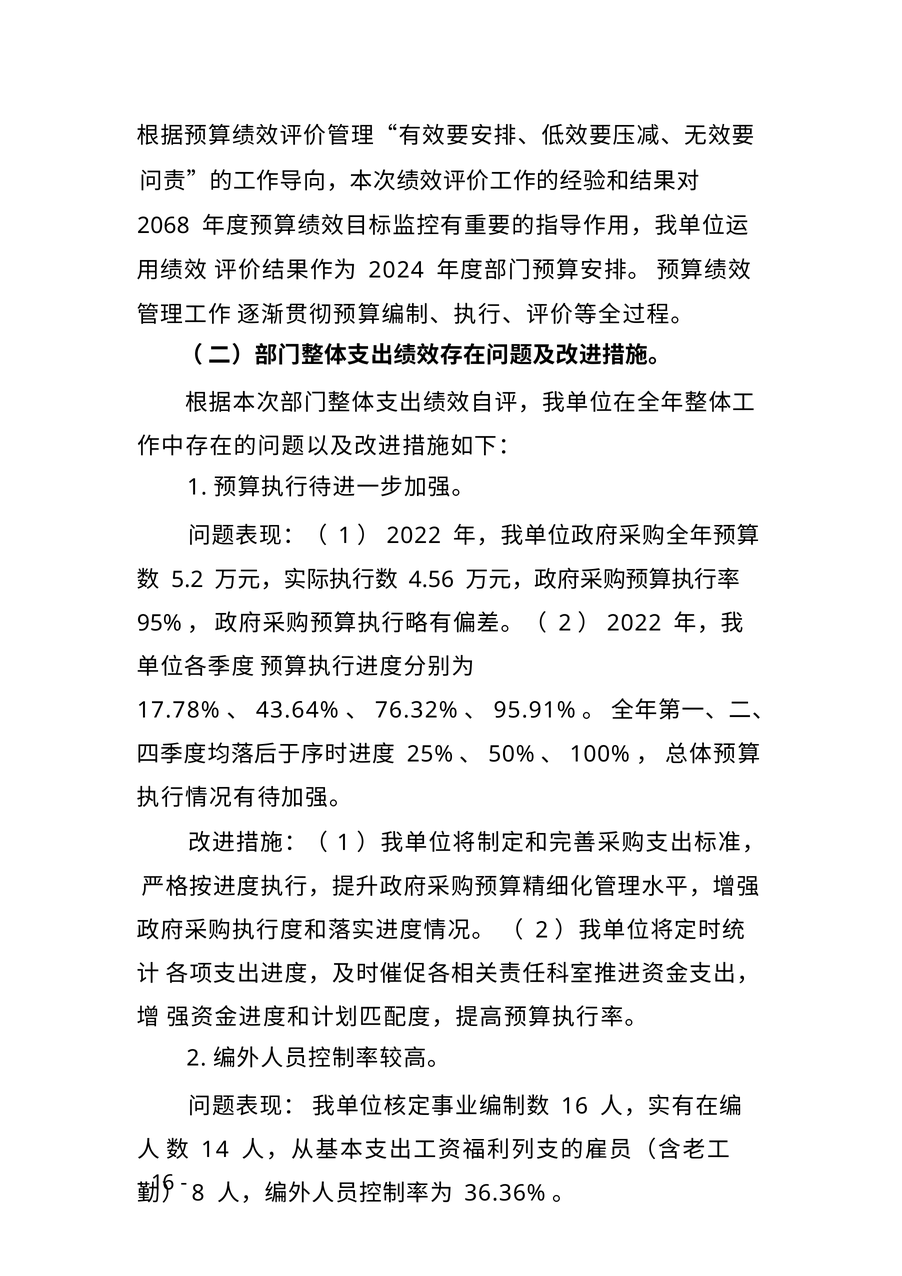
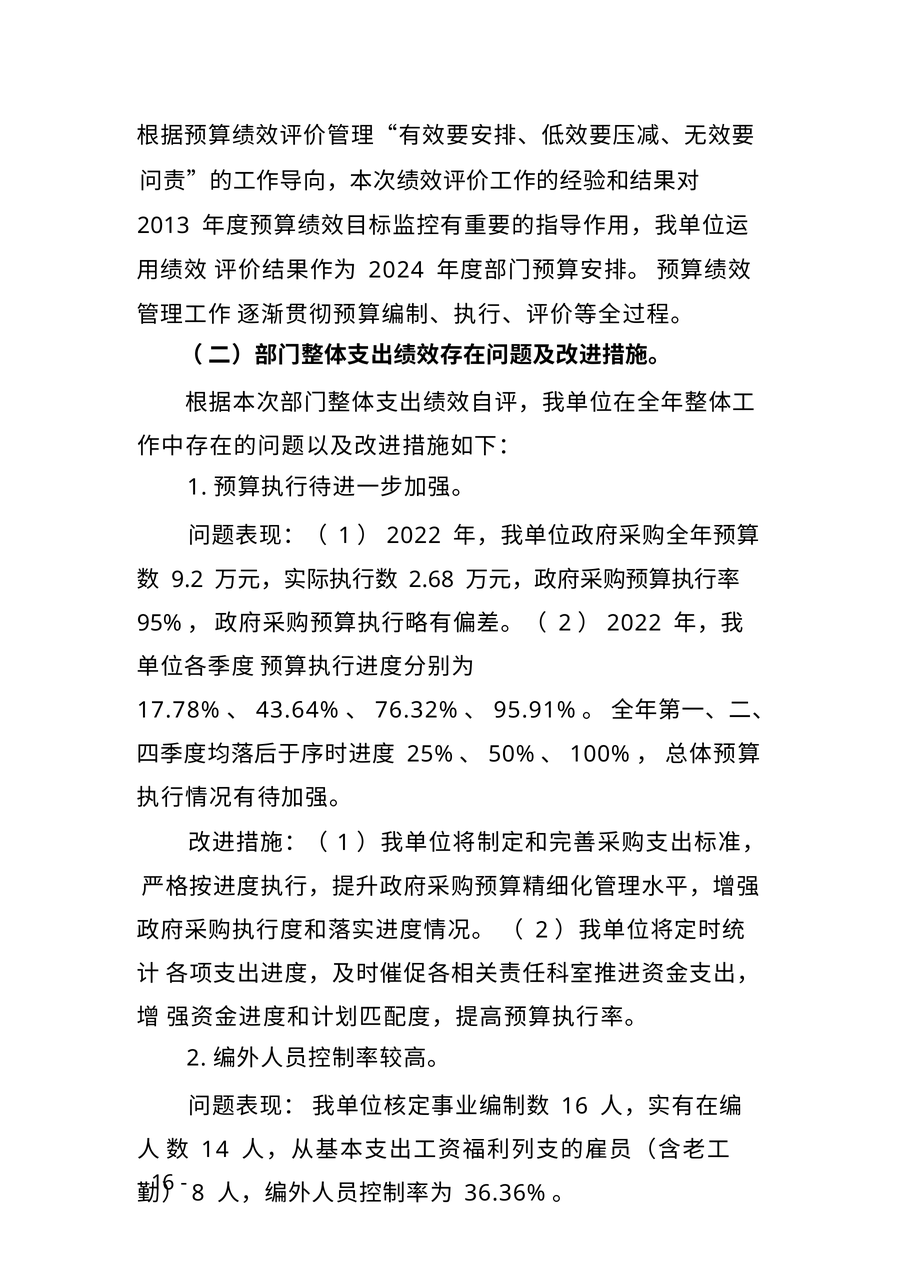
2068: 2068 -> 2013
5.2: 5.2 -> 9.2
4.56: 4.56 -> 2.68
